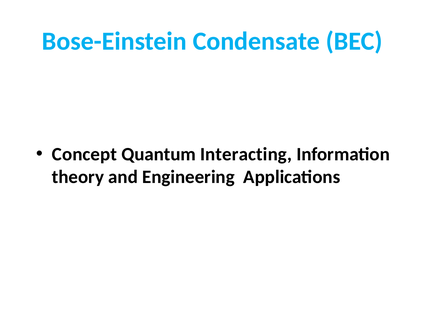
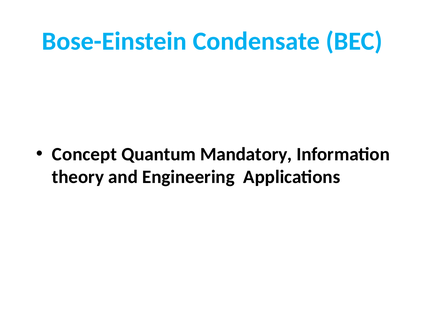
Interacting: Interacting -> Mandatory
